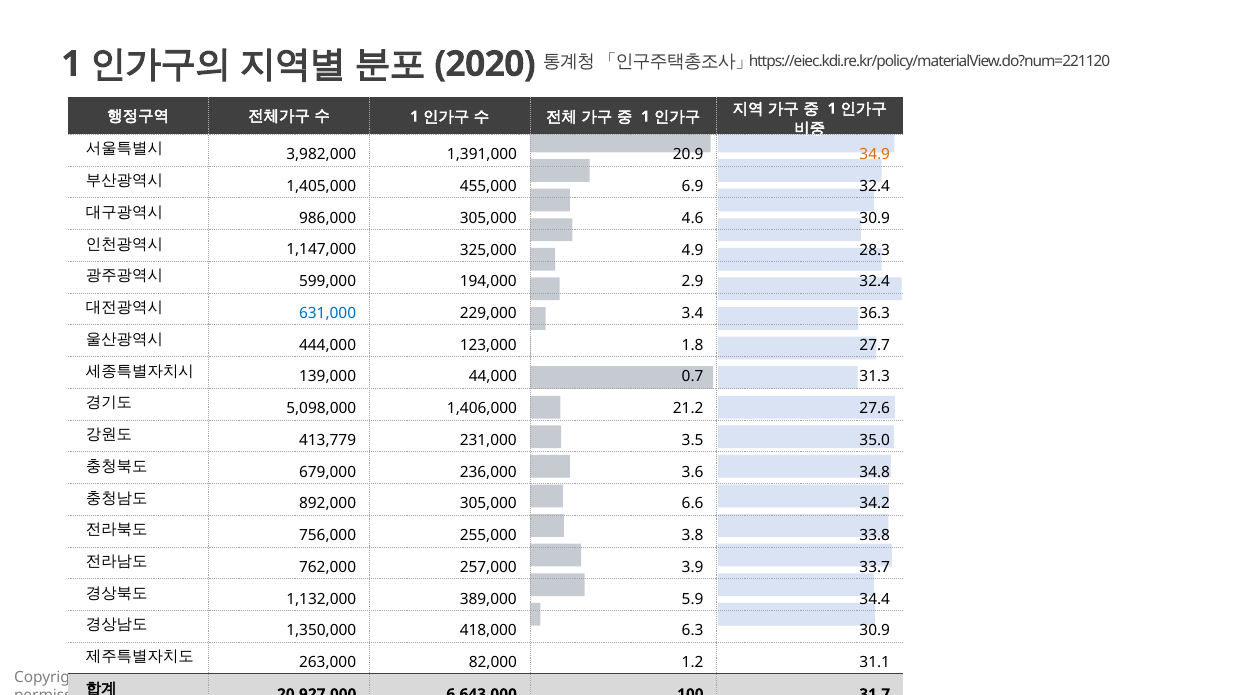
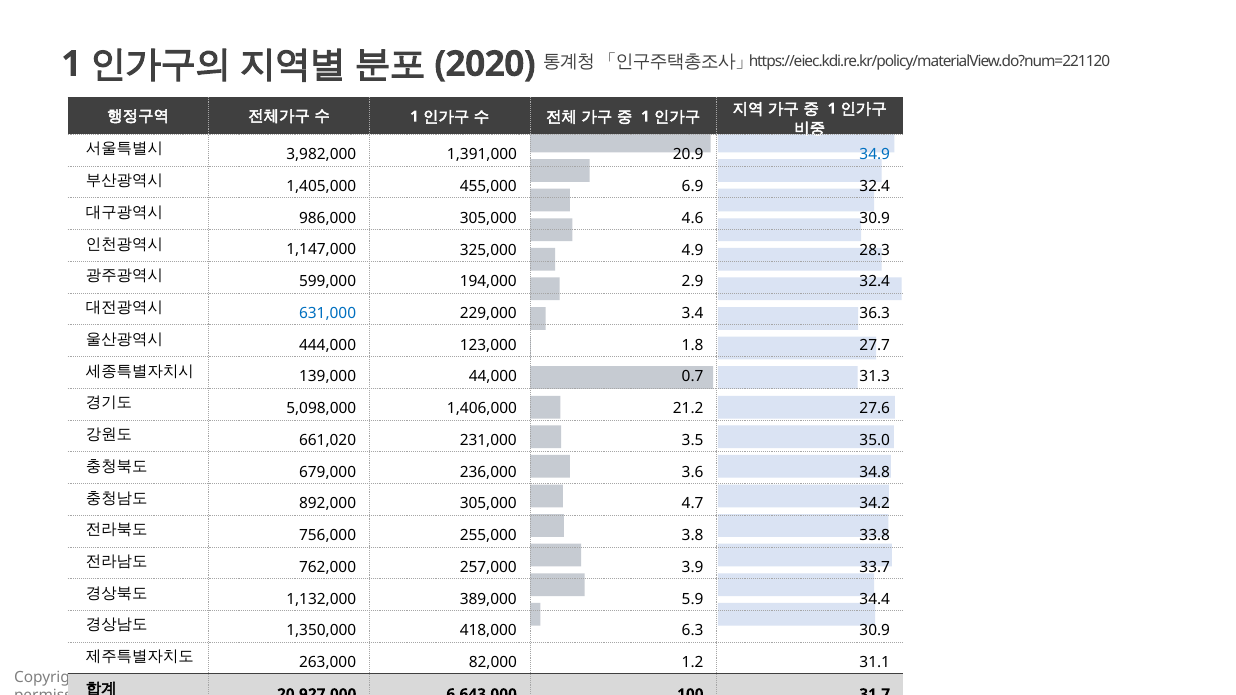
34.9 colour: orange -> blue
413,779: 413,779 -> 661,020
6.6: 6.6 -> 4.7
